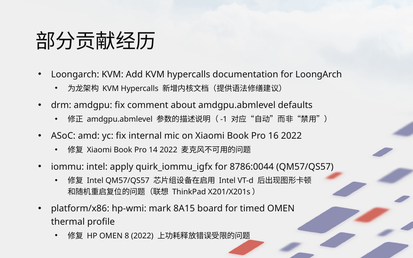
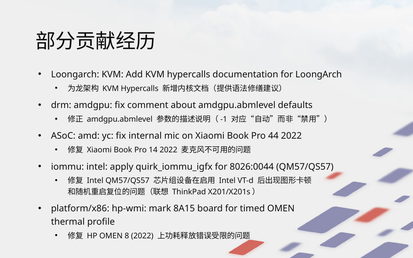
16: 16 -> 44
8786:0044: 8786:0044 -> 8026:0044
